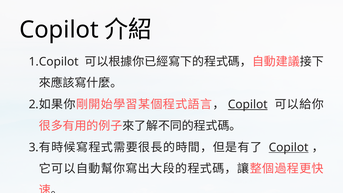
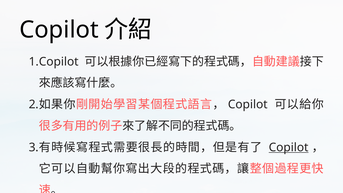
Copilot at (248, 104) underline: present -> none
